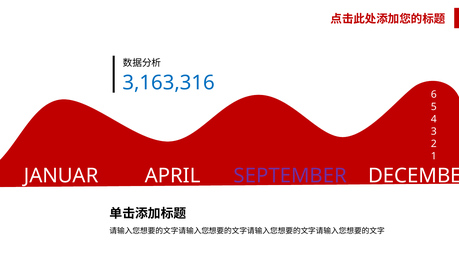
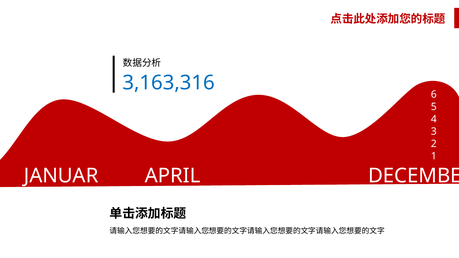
SEPTEMBER colour: purple -> red
